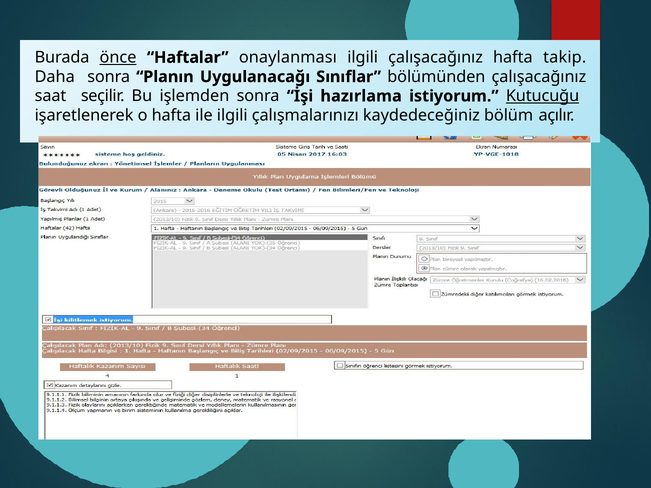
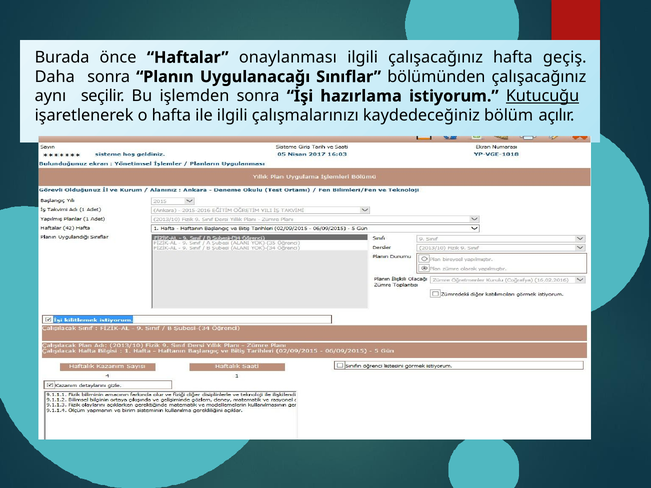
önce underline: present -> none
takip: takip -> geçiş
saat: saat -> aynı
